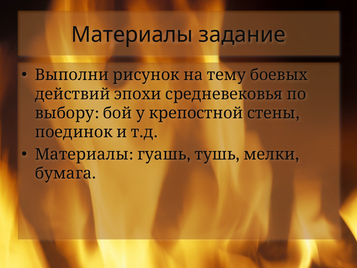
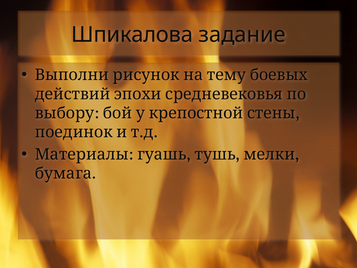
Материалы at (132, 35): Материалы -> Шпикалова
